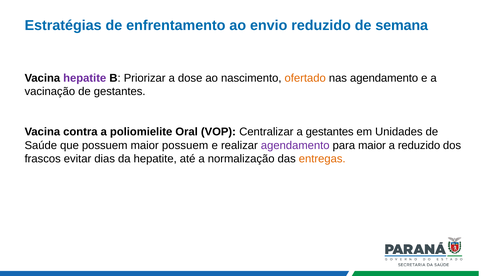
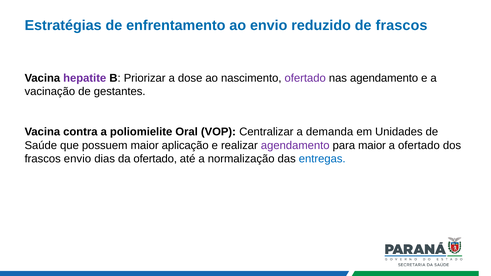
de semana: semana -> frascos
ofertado at (305, 78) colour: orange -> purple
a gestantes: gestantes -> demanda
maior possuem: possuem -> aplicação
a reduzido: reduzido -> ofertado
frascos evitar: evitar -> envio
da hepatite: hepatite -> ofertado
entregas colour: orange -> blue
